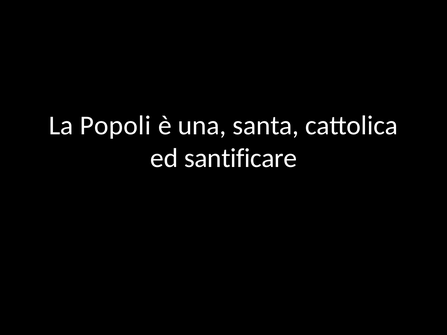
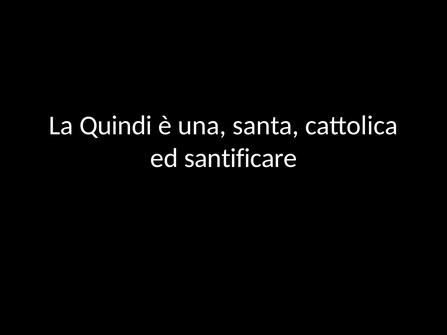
Popoli: Popoli -> Quindi
